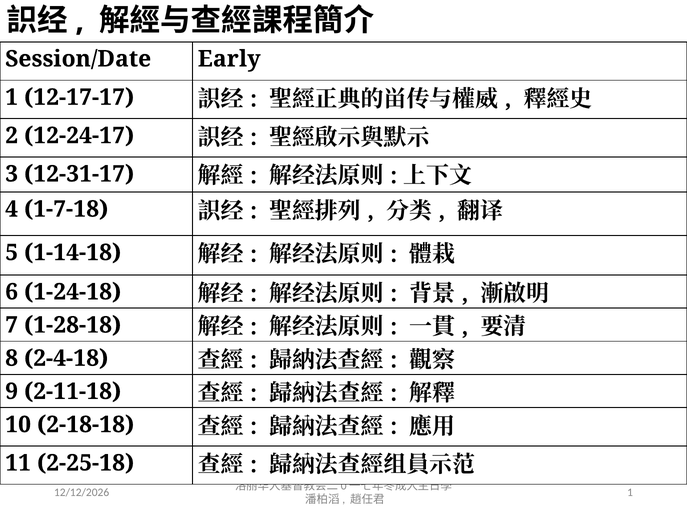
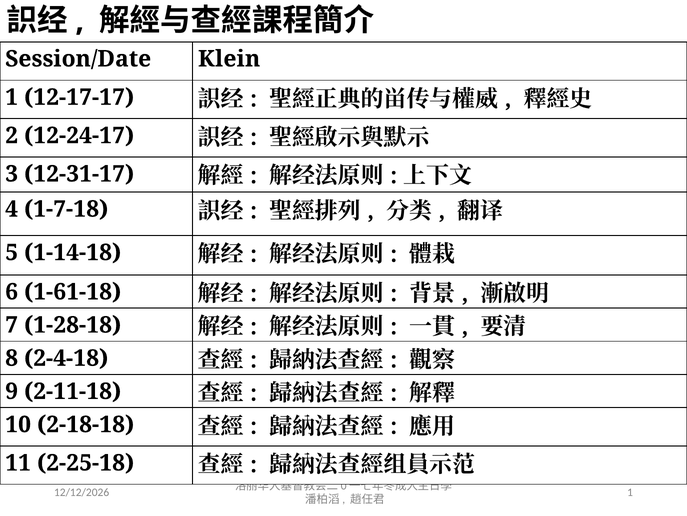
Early: Early -> Klein
1-24-18: 1-24-18 -> 1-61-18
